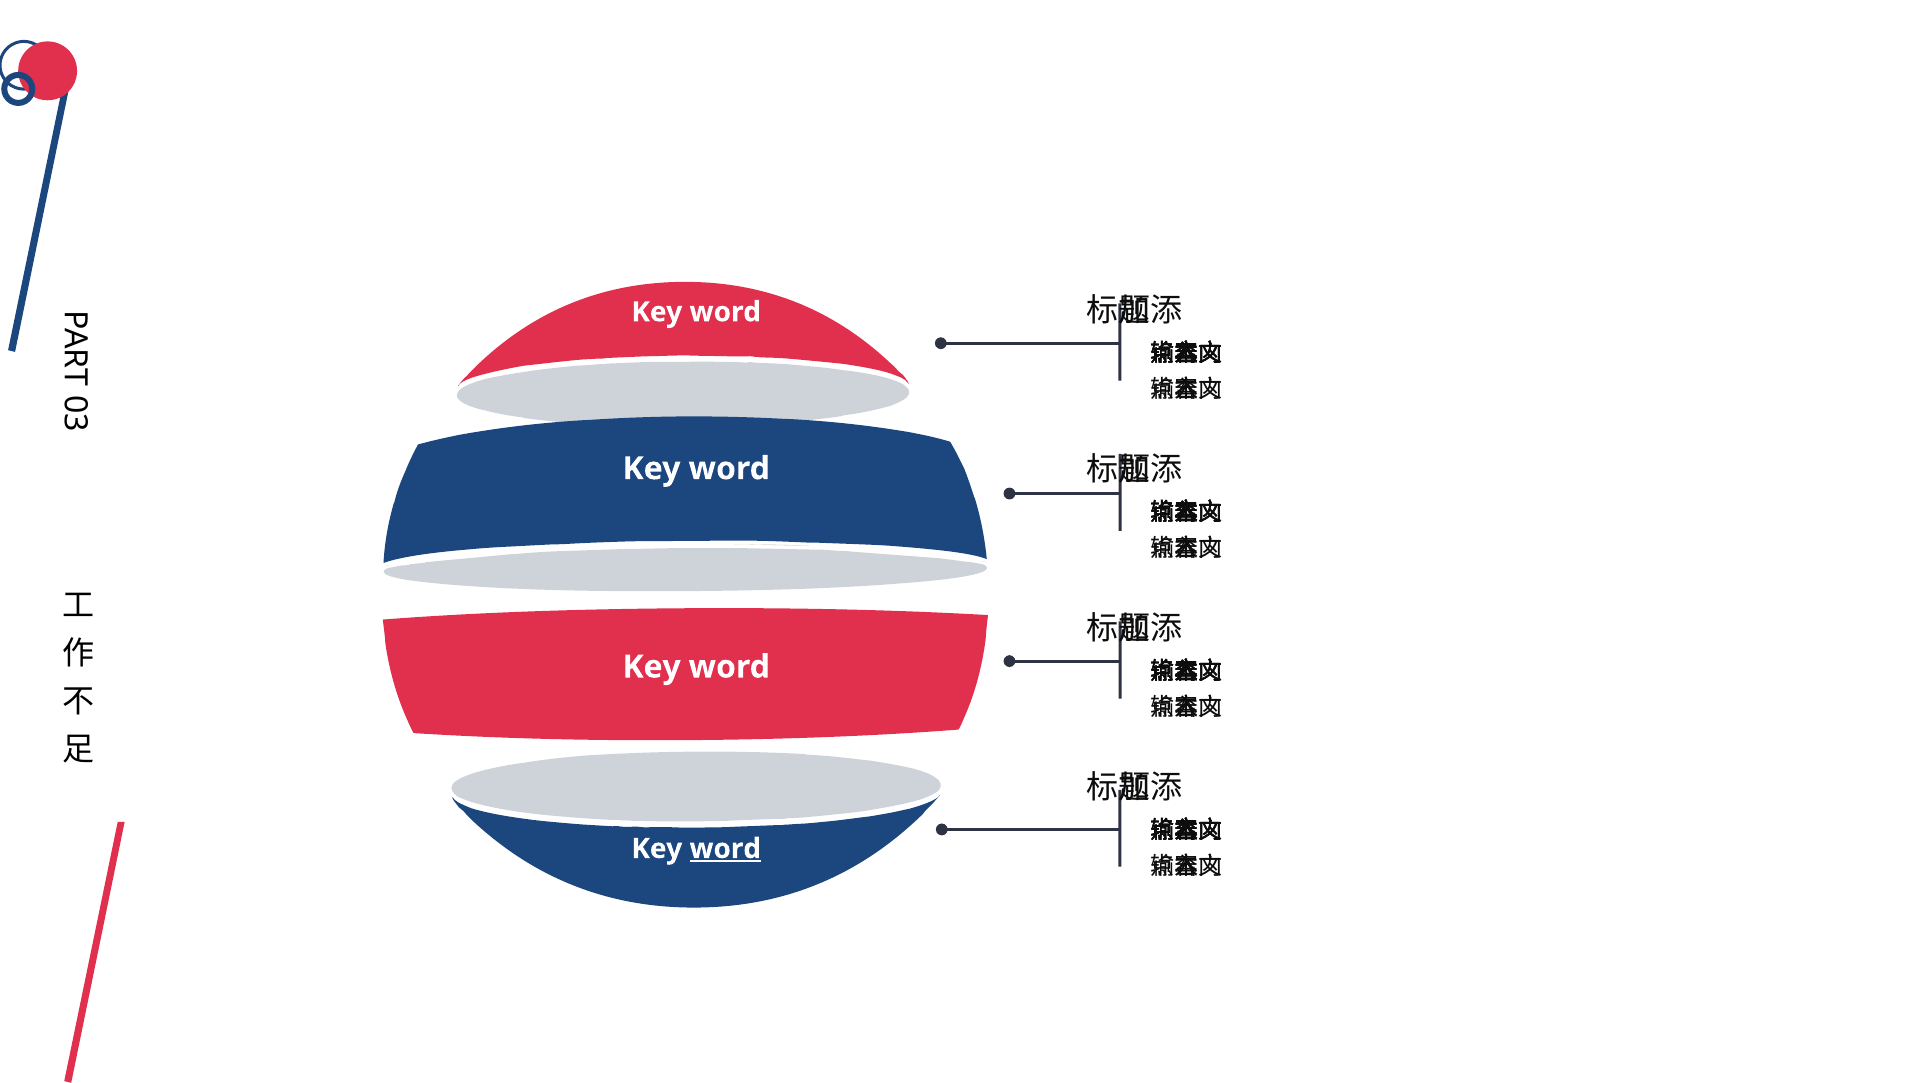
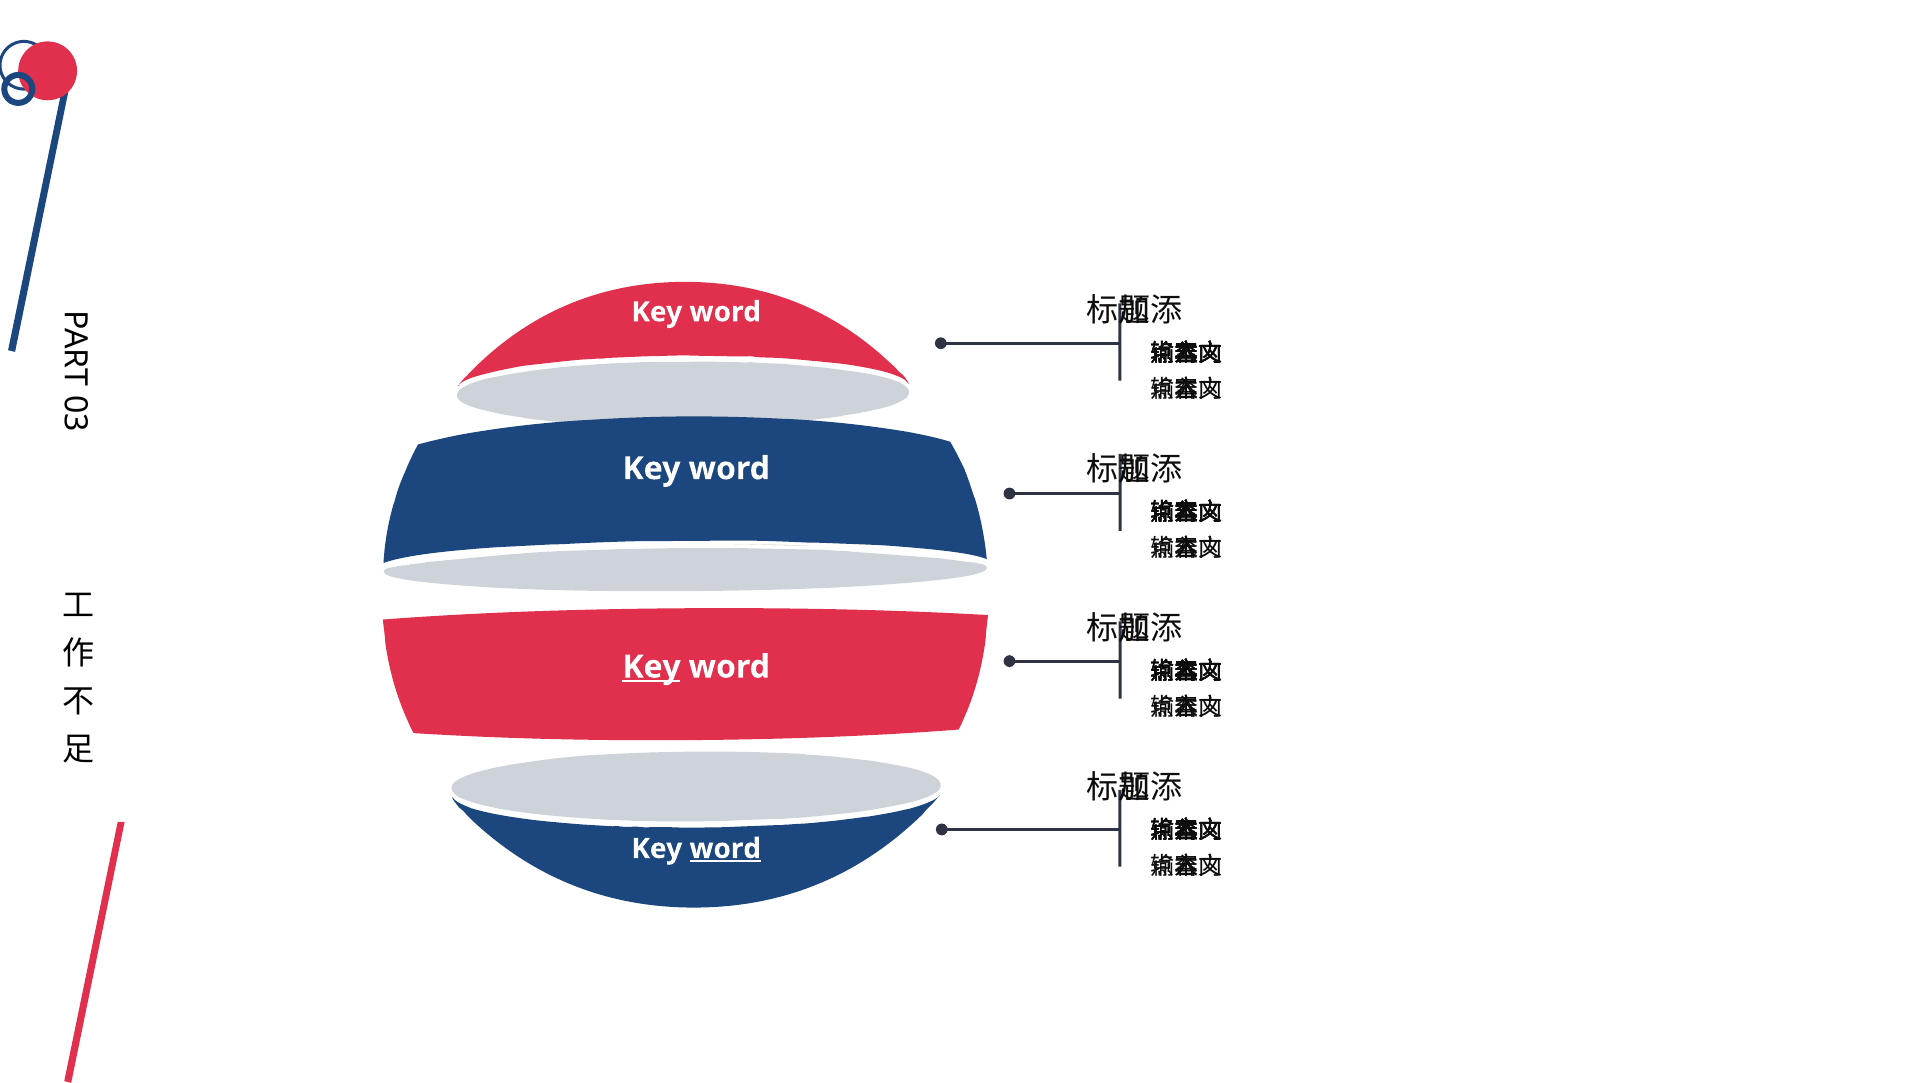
Key at (652, 667) underline: none -> present
